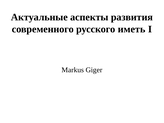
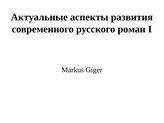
иметь: иметь -> роман
